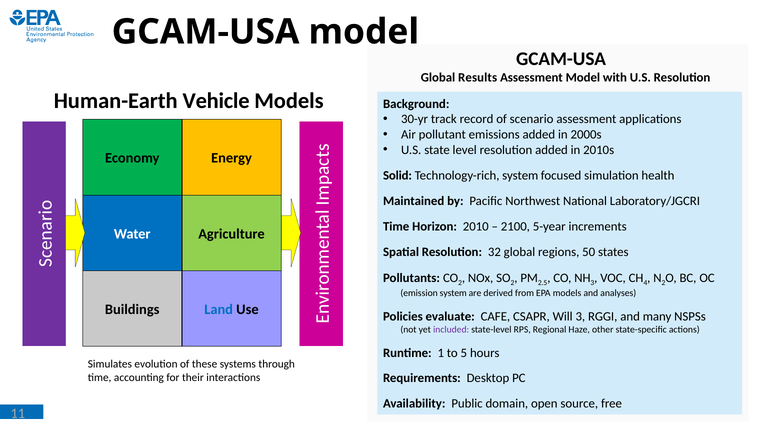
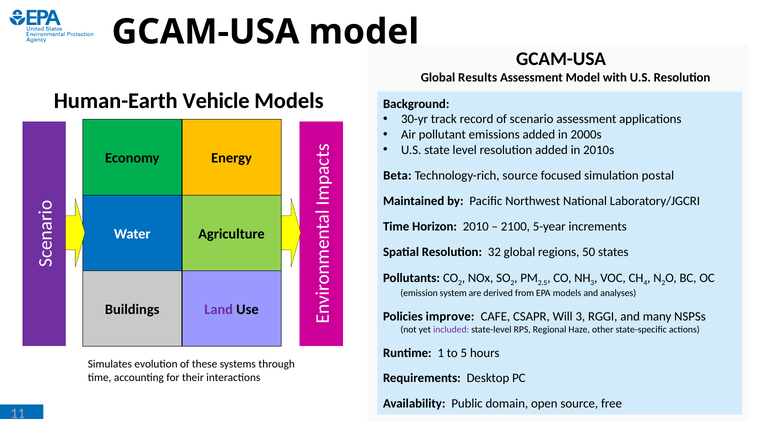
Solid: Solid -> Beta
Technology-rich system: system -> source
health: health -> postal
Land colour: blue -> purple
evaluate: evaluate -> improve
